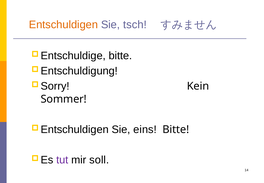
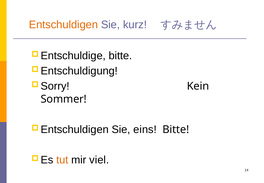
tsch: tsch -> kurz
tut colour: purple -> orange
soll: soll -> viel
